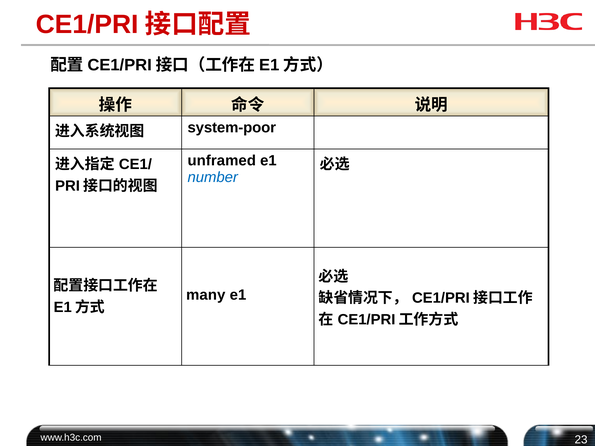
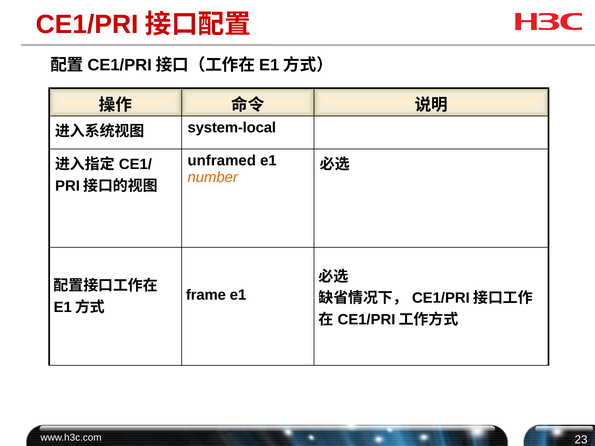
system-poor: system-poor -> system-local
number colour: blue -> orange
many: many -> frame
